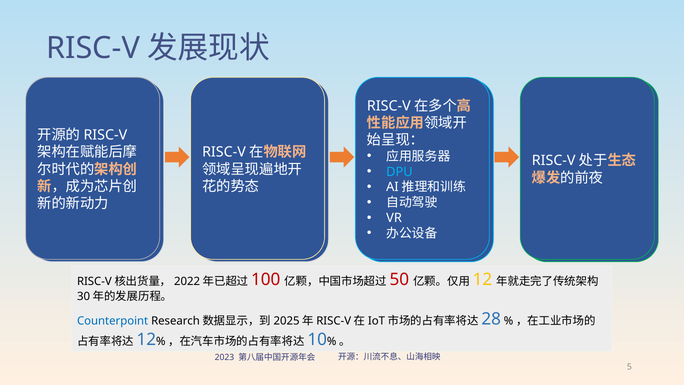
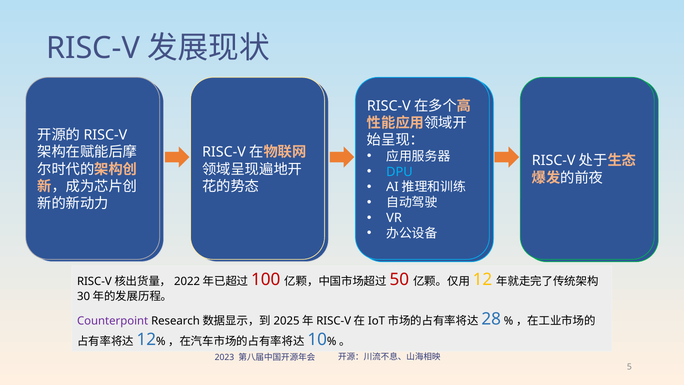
Counterpoint colour: blue -> purple
